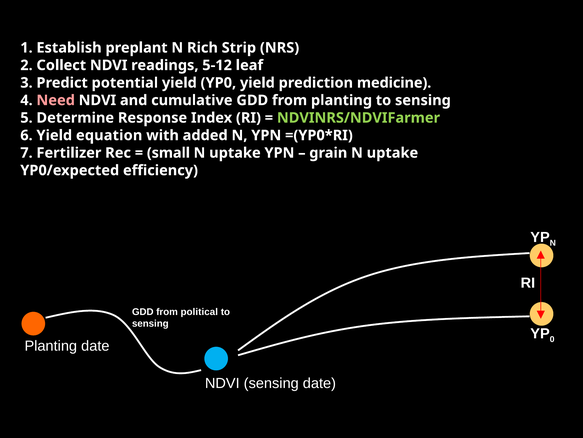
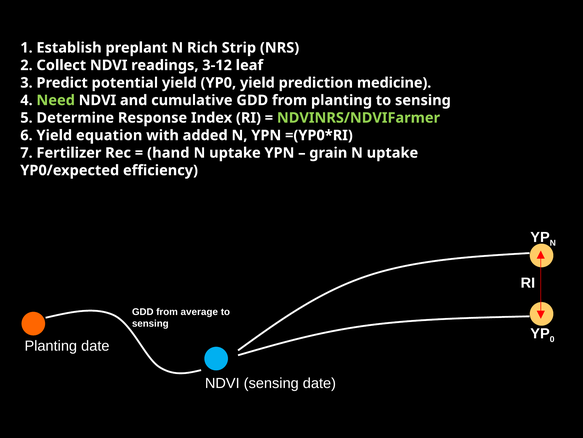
5-12: 5-12 -> 3-12
Need colour: pink -> light green
small: small -> hand
political: political -> average
